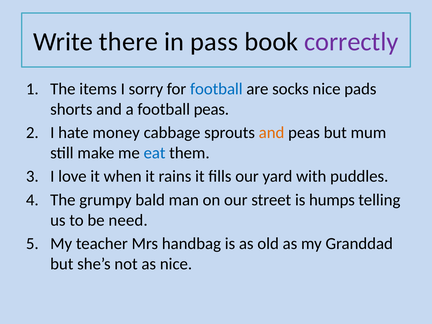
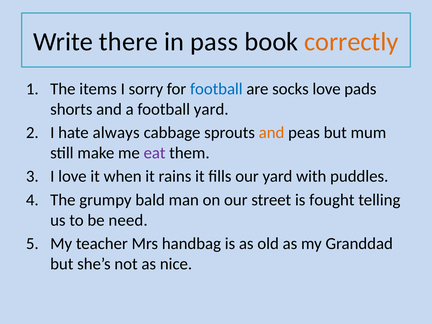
correctly colour: purple -> orange
socks nice: nice -> love
football peas: peas -> yard
money: money -> always
eat colour: blue -> purple
humps: humps -> fought
